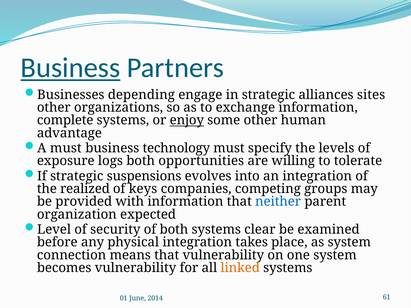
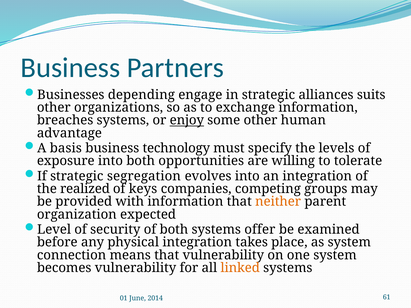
Business at (70, 68) underline: present -> none
sites: sites -> suits
complete: complete -> breaches
A must: must -> basis
exposure logs: logs -> into
suspensions: suspensions -> segregation
neither colour: blue -> orange
clear: clear -> offer
